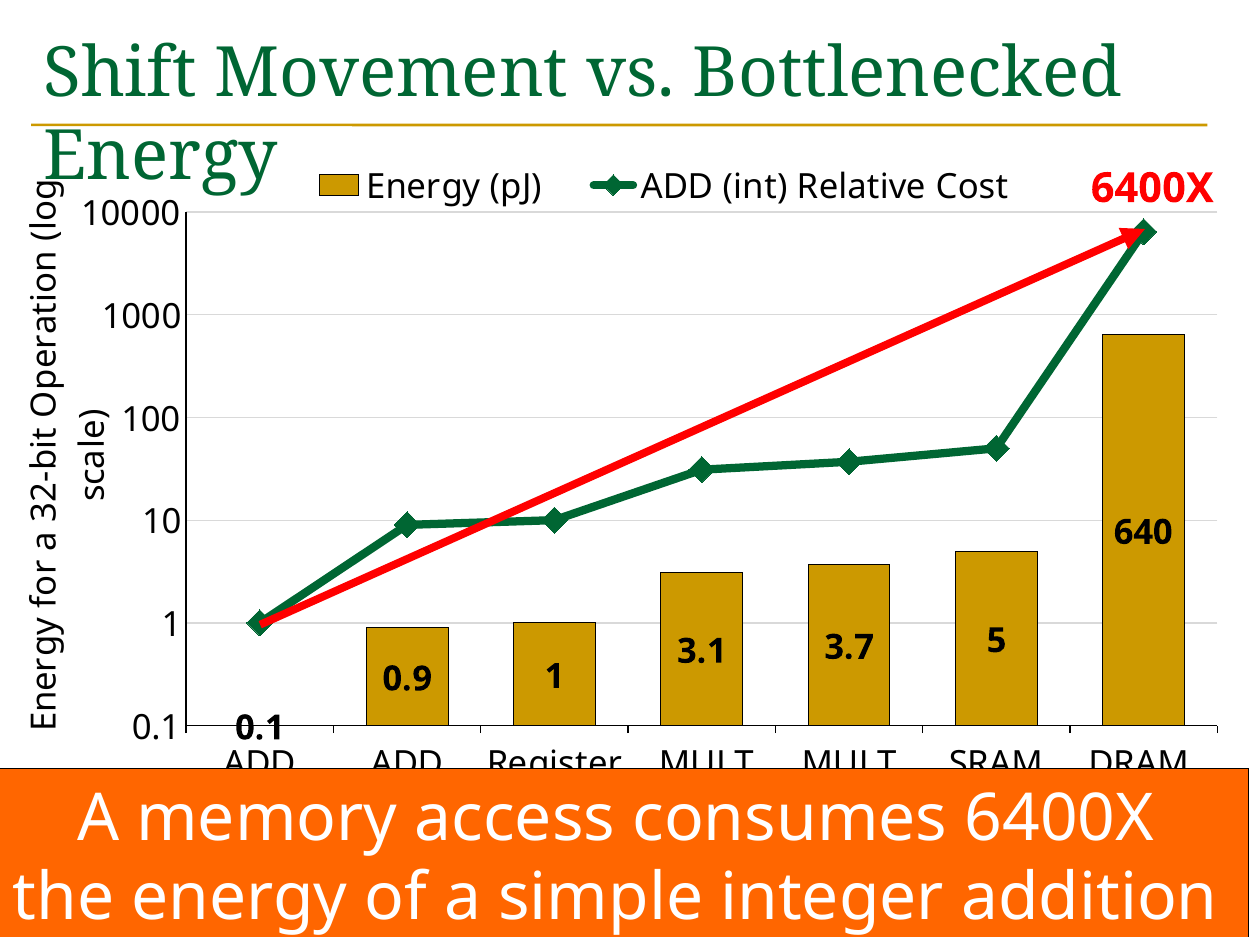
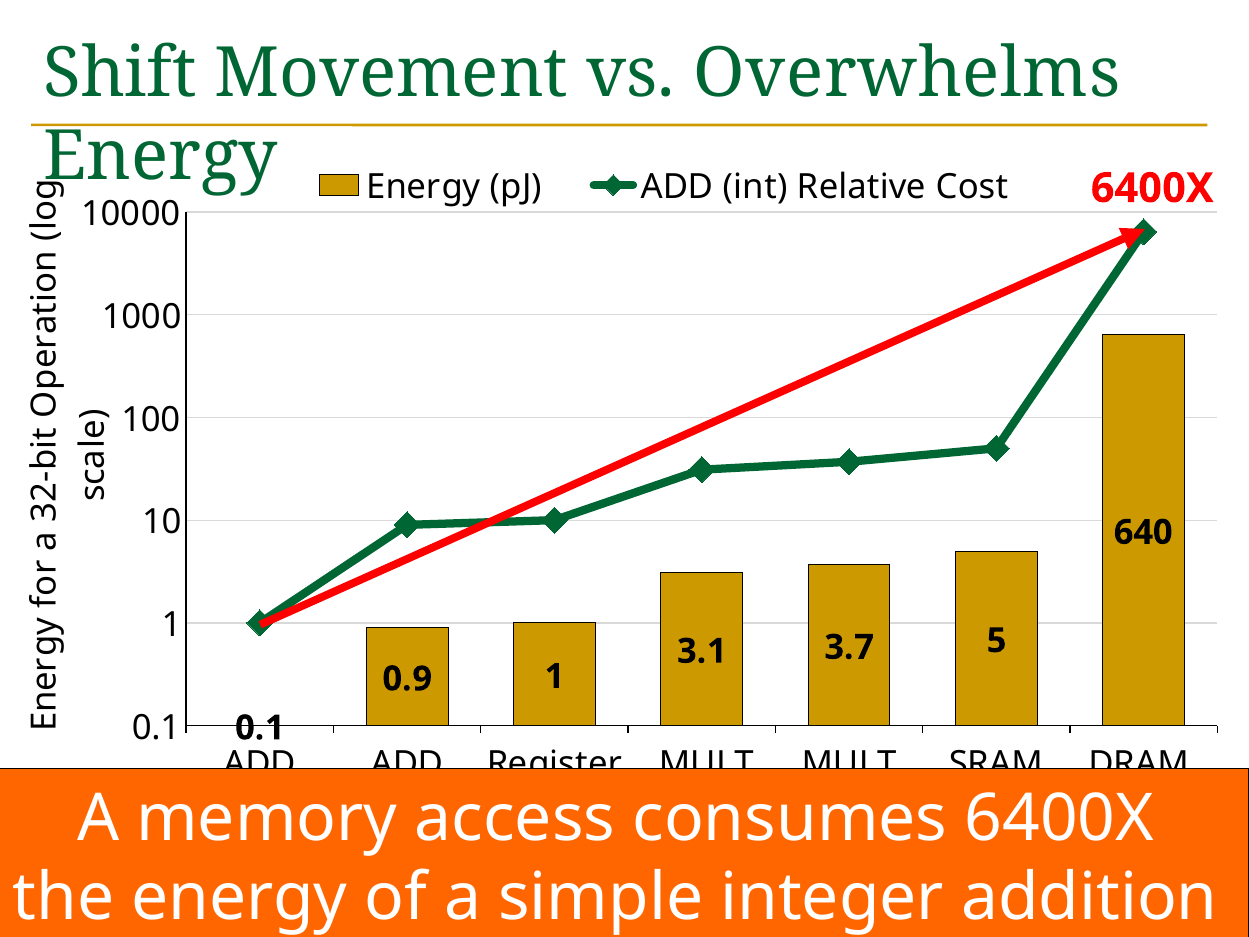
Bottlenecked: Bottlenecked -> Overwhelms
